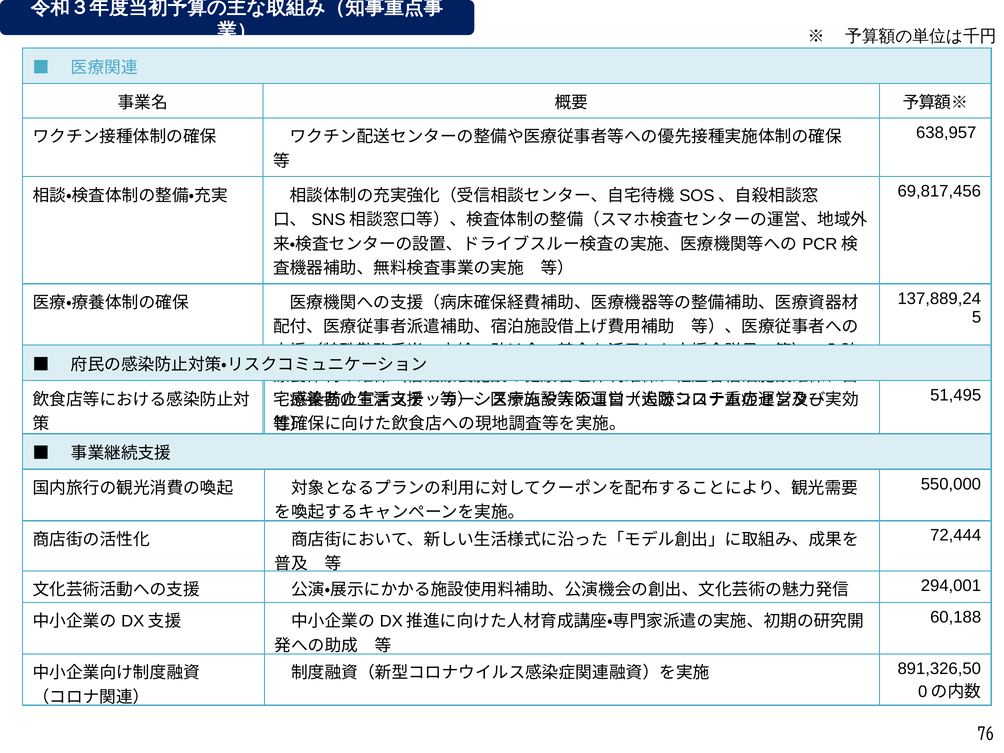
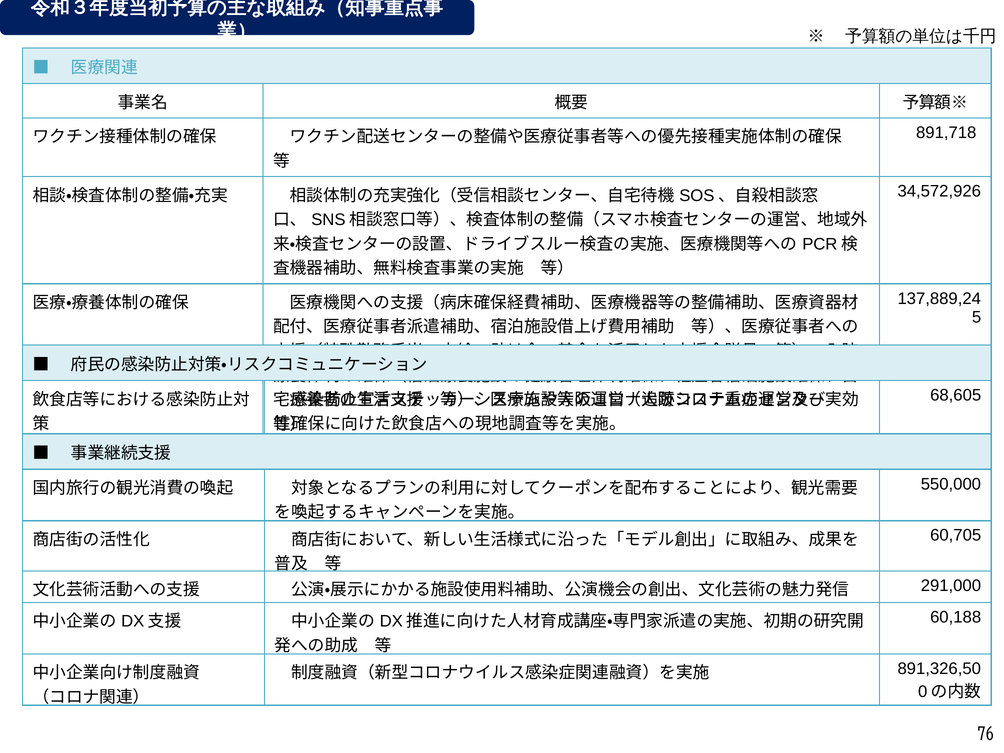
638,957: 638,957 -> 891,718
69,817,456: 69,817,456 -> 34,572,926
51,495: 51,495 -> 68,605
72,444: 72,444 -> 60,705
294,001: 294,001 -> 291,000
